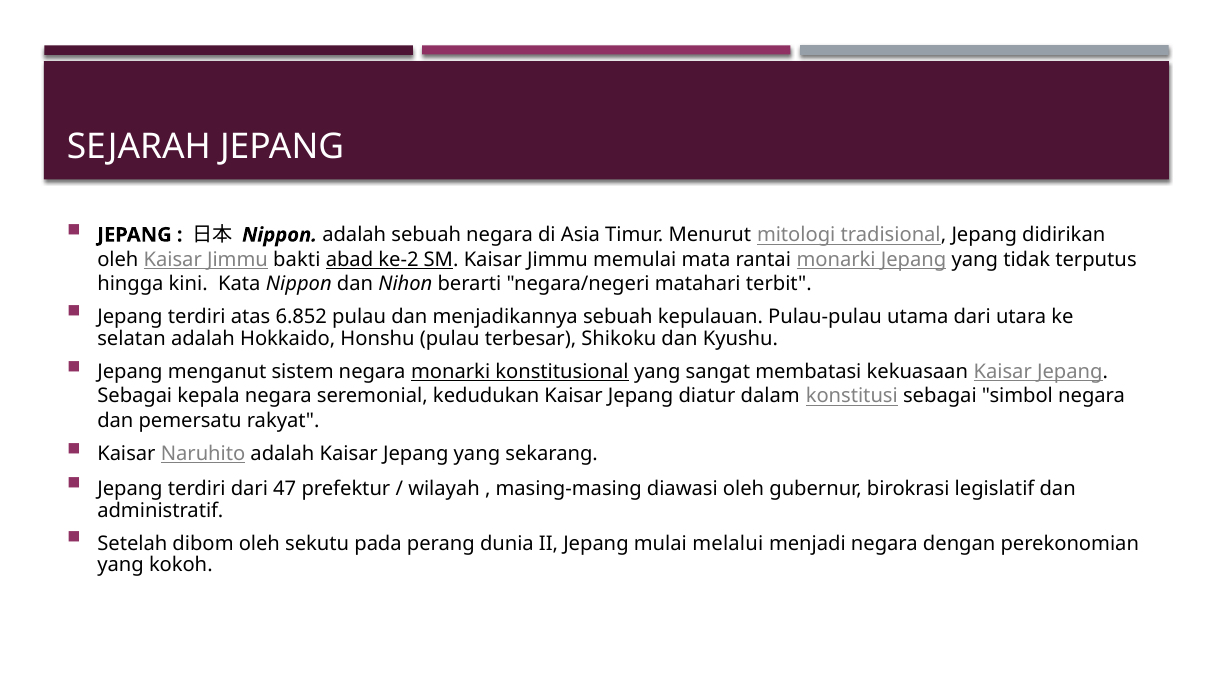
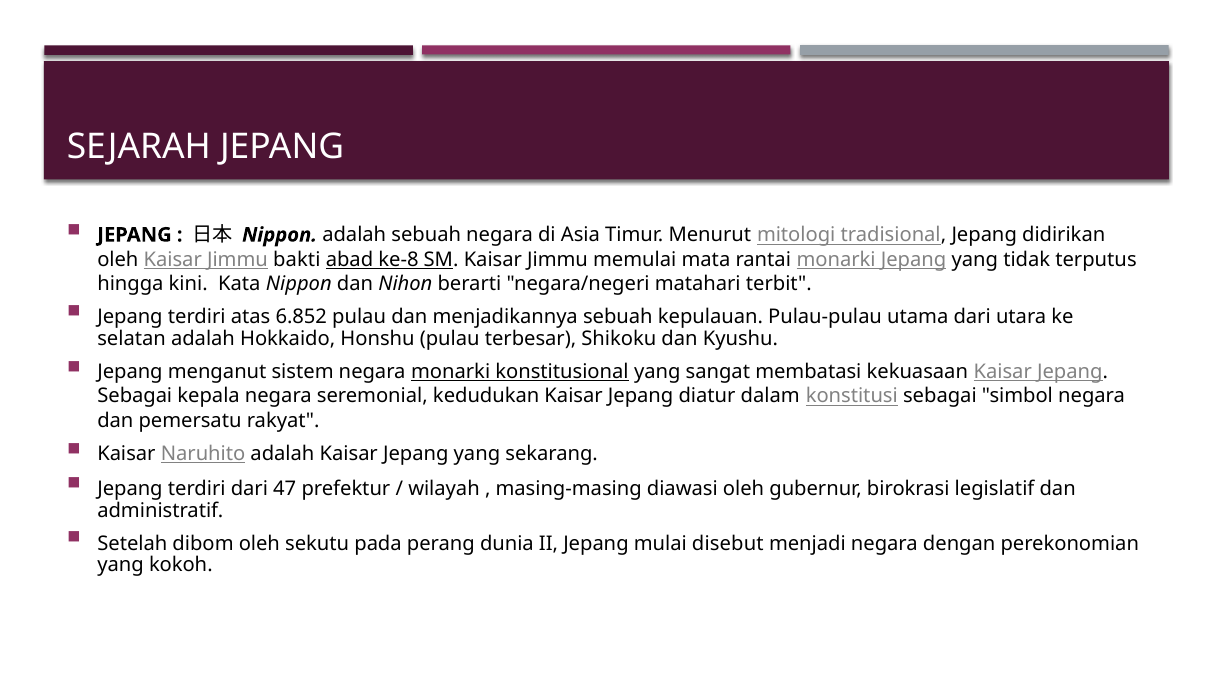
ke-2: ke-2 -> ke-8
melalui: melalui -> disebut
